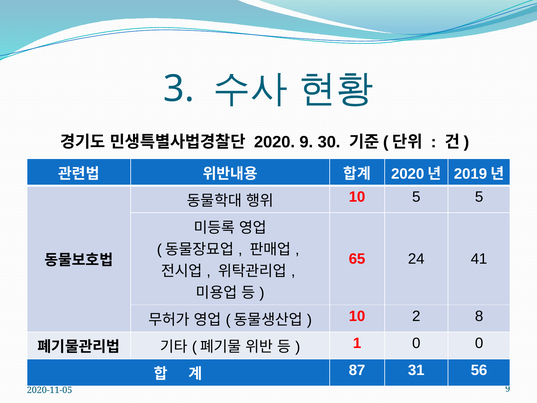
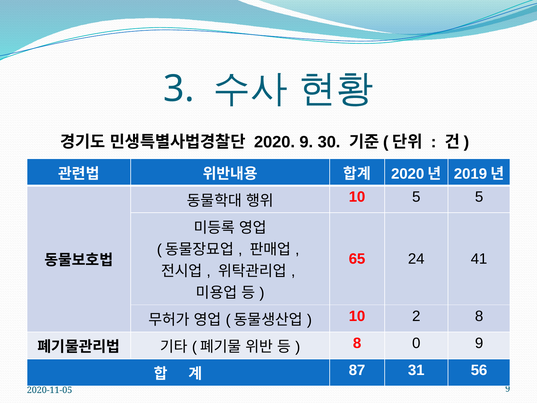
1 at (357, 343): 1 -> 8
0 0: 0 -> 9
